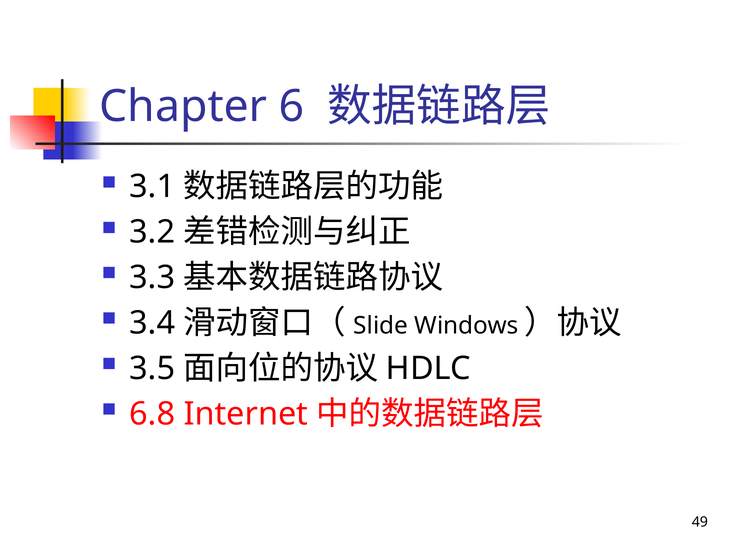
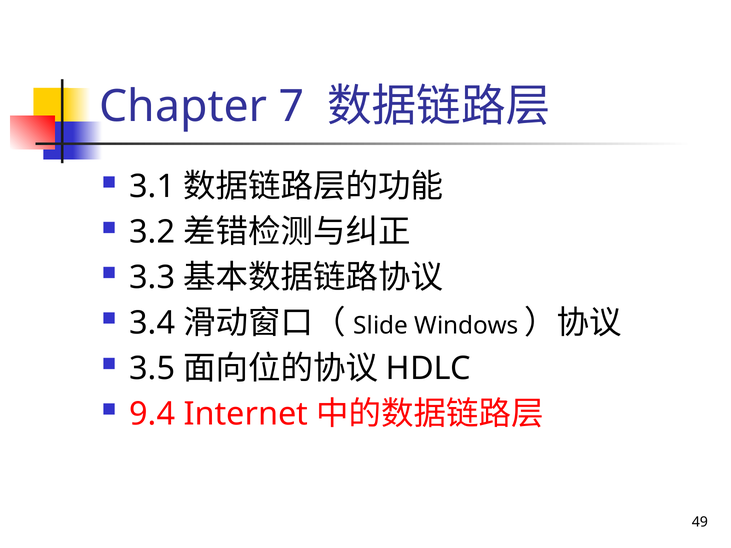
6: 6 -> 7
6.8: 6.8 -> 9.4
